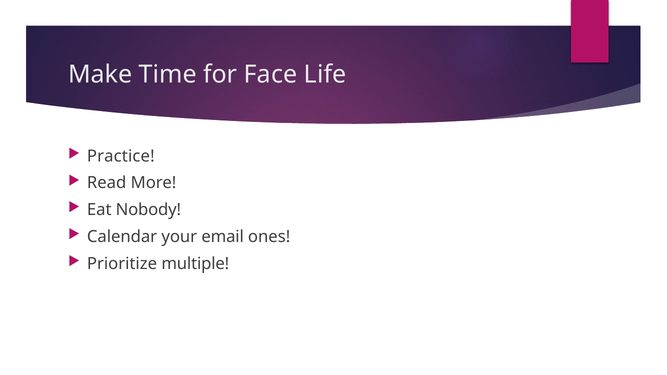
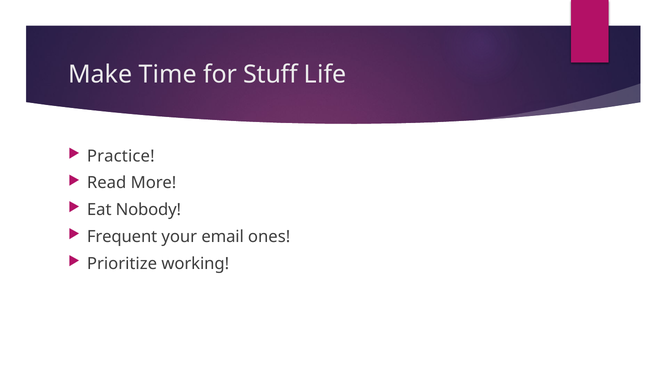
Face: Face -> Stuff
Calendar: Calendar -> Frequent
multiple: multiple -> working
